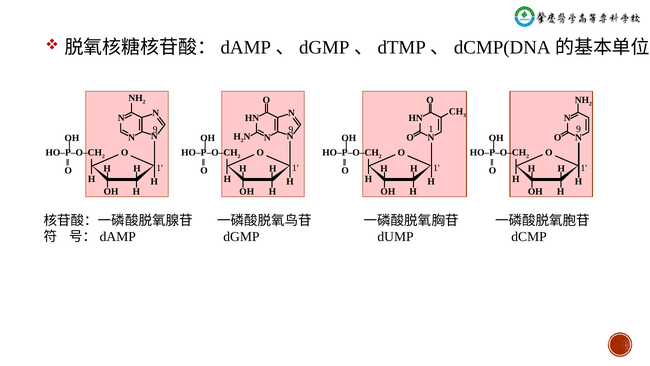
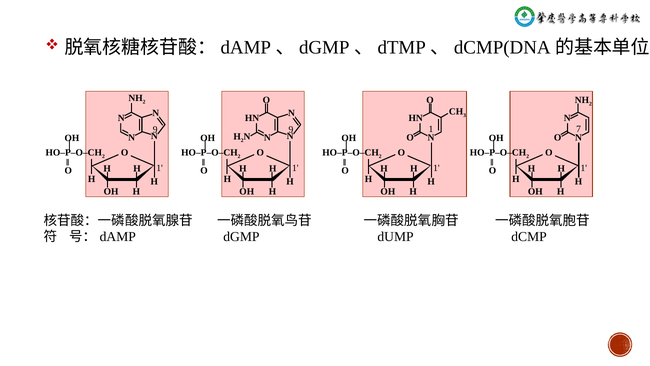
1 9: 9 -> 7
